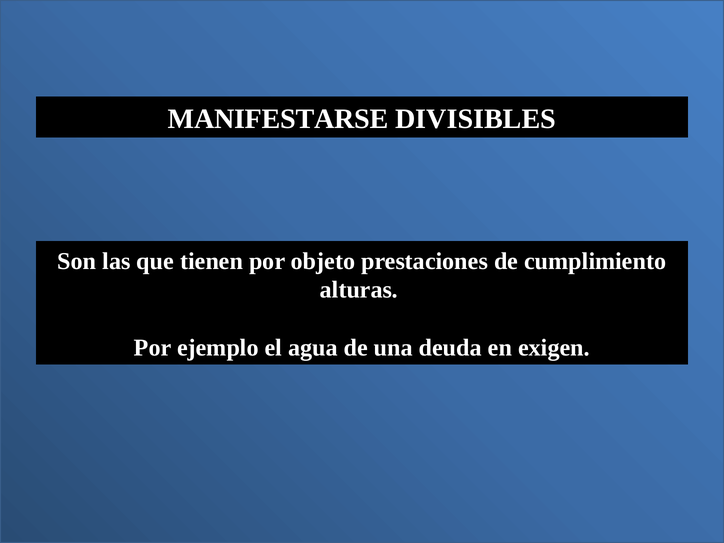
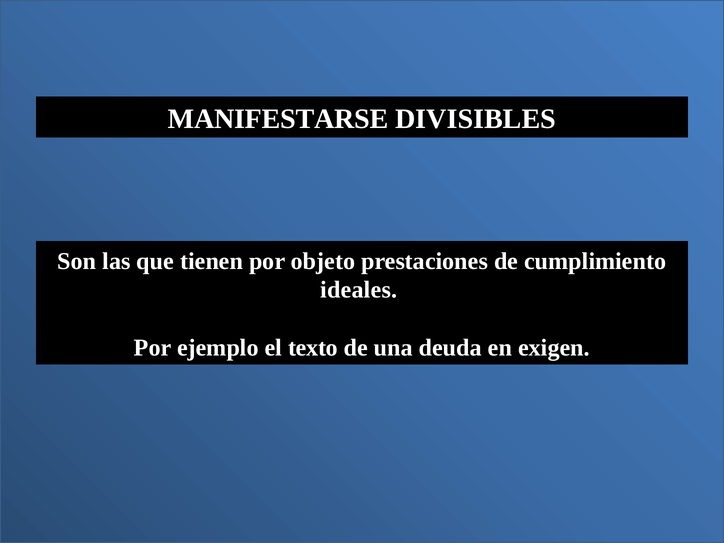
alturas: alturas -> ideales
agua: agua -> texto
